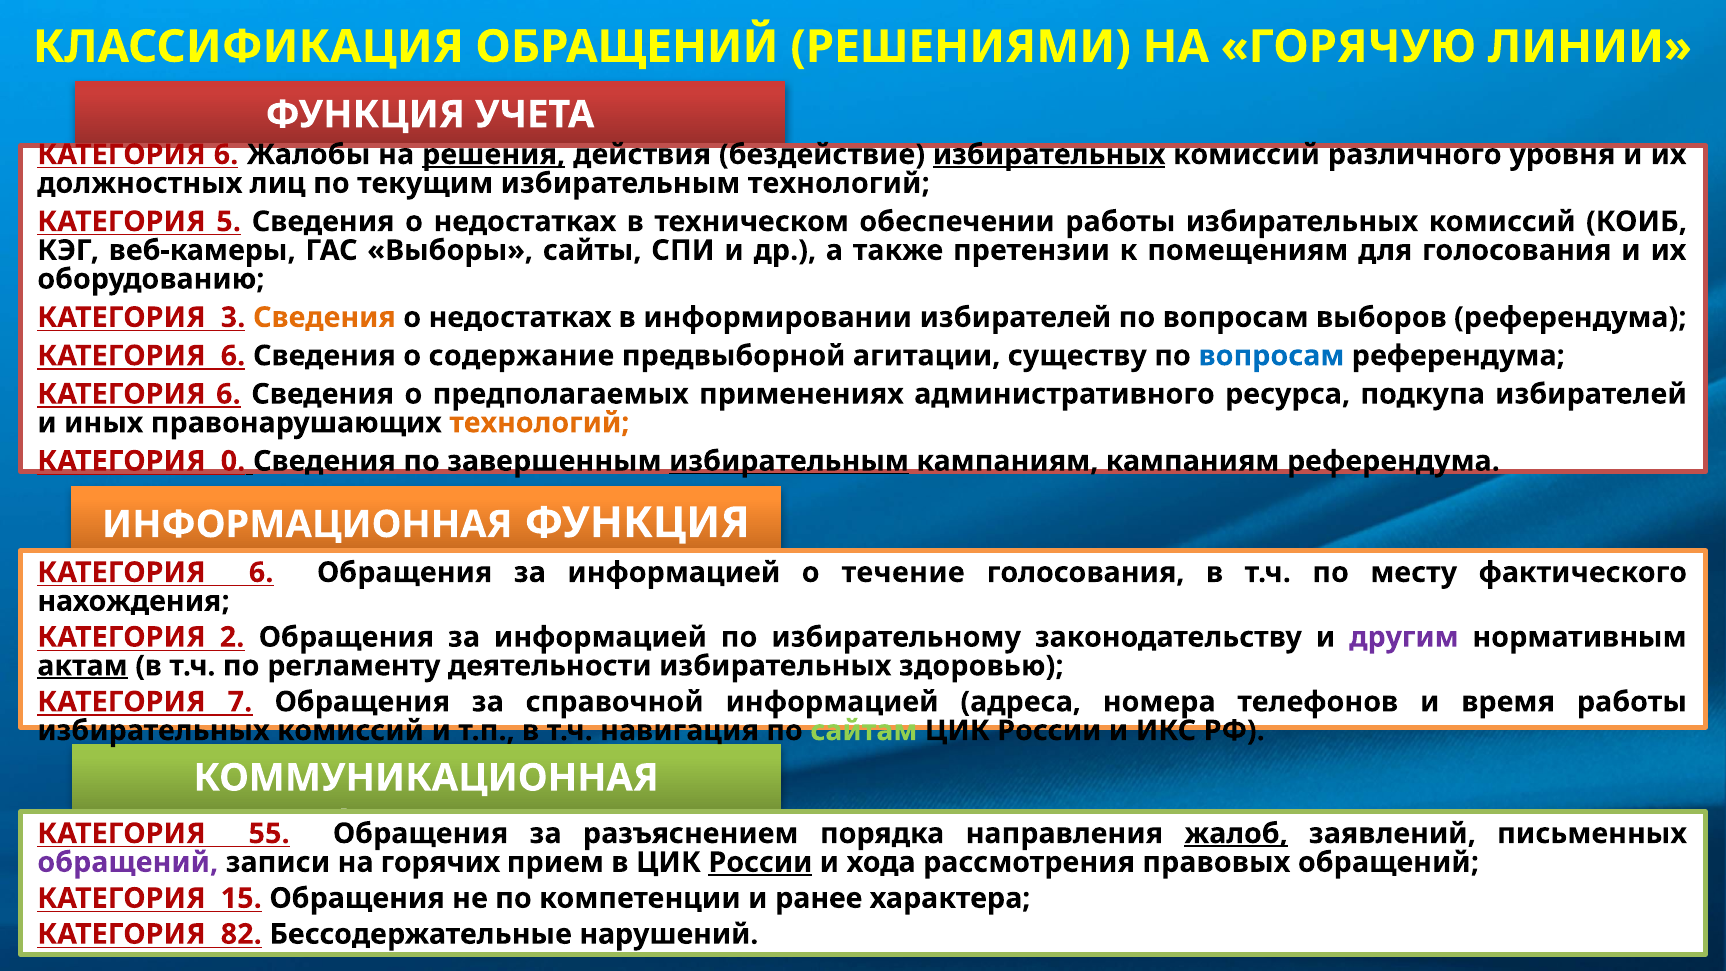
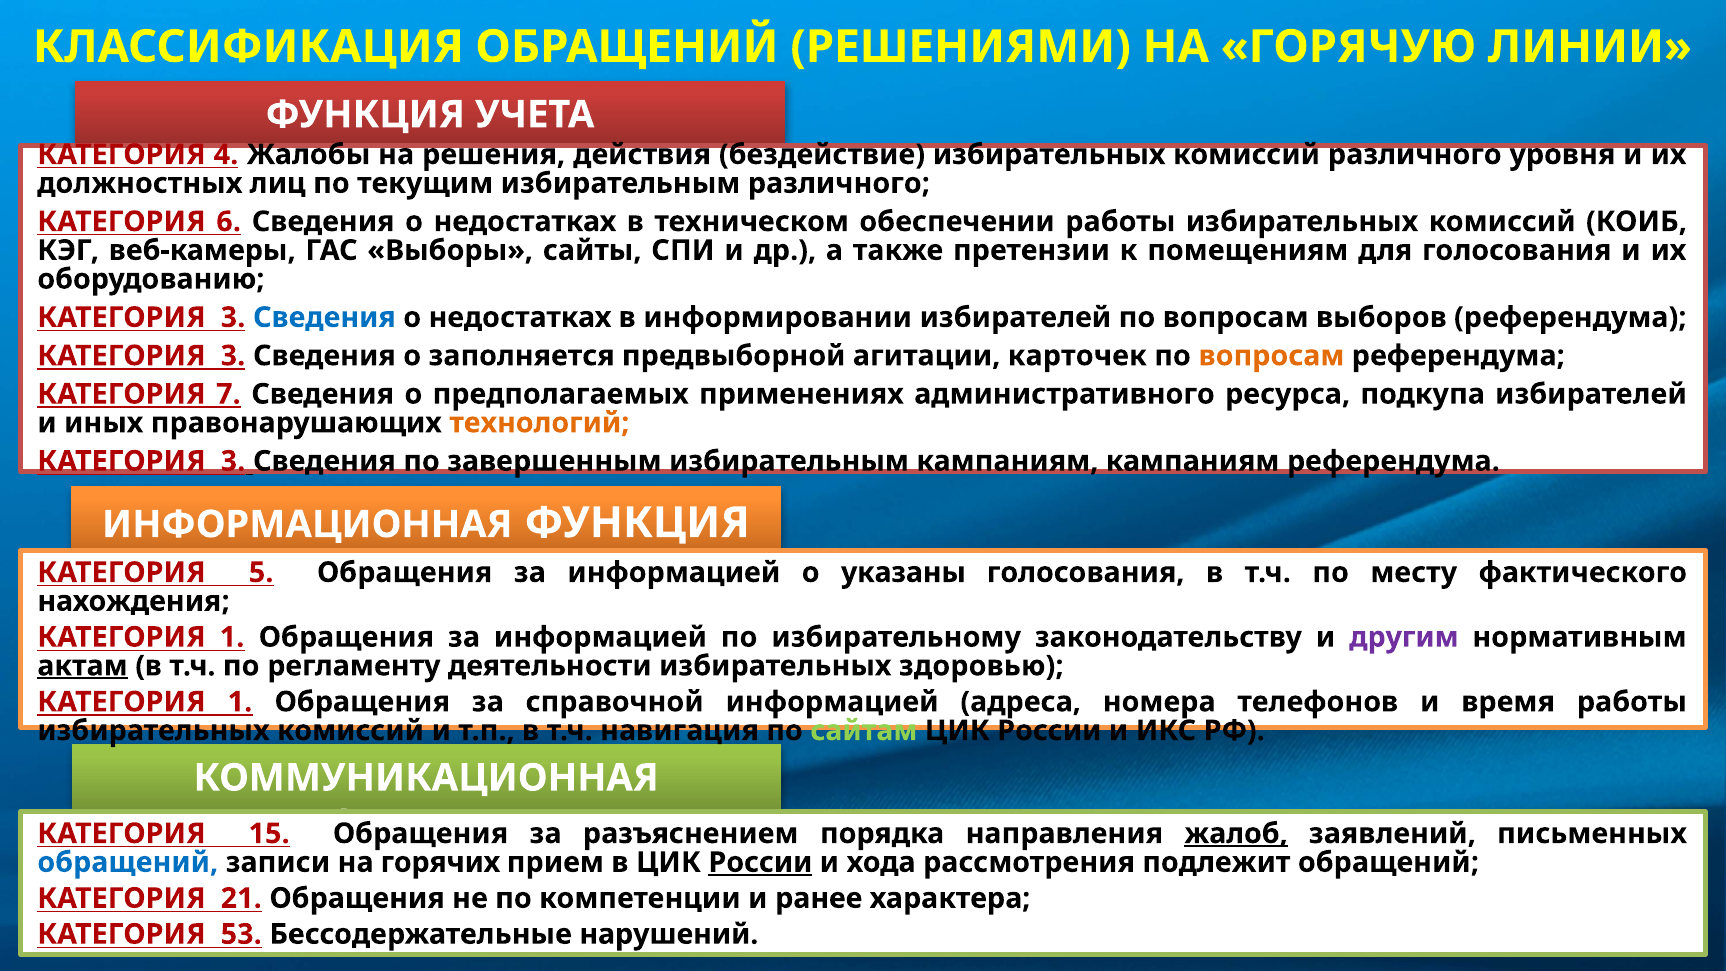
6 at (226, 155): 6 -> 4
решения underline: present -> none
избирательных at (1049, 155) underline: present -> none
избирательным технологий: технологий -> различного
5: 5 -> 6
Сведения at (324, 317) colour: orange -> blue
6 at (233, 356): 6 -> 3
содержание: содержание -> заполняется
существу: существу -> карточек
вопросам at (1271, 356) colour: blue -> orange
6 at (228, 394): 6 -> 7
0 at (233, 461): 0 -> 3
избирательным at (789, 461) underline: present -> none
6 at (261, 572): 6 -> 5
течение: течение -> указаны
2 at (232, 637): 2 -> 1
7 at (240, 702): 7 -> 1
55: 55 -> 15
обращений at (128, 862) colour: purple -> blue
правовых: правовых -> подлежит
15: 15 -> 21
82: 82 -> 53
